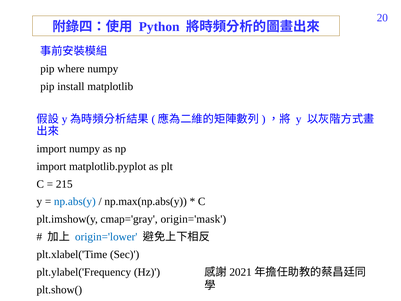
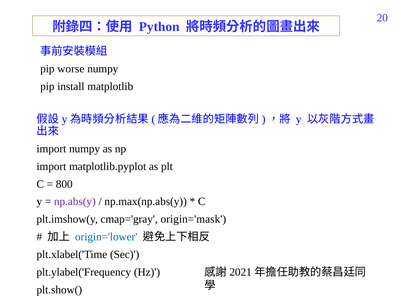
where: where -> worse
215: 215 -> 800
np.abs(y colour: blue -> purple
